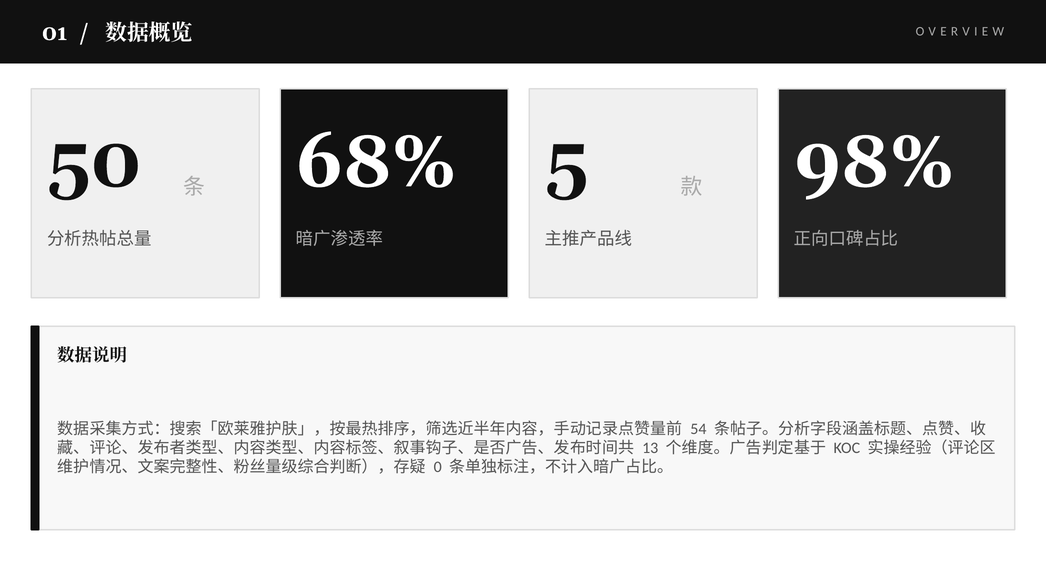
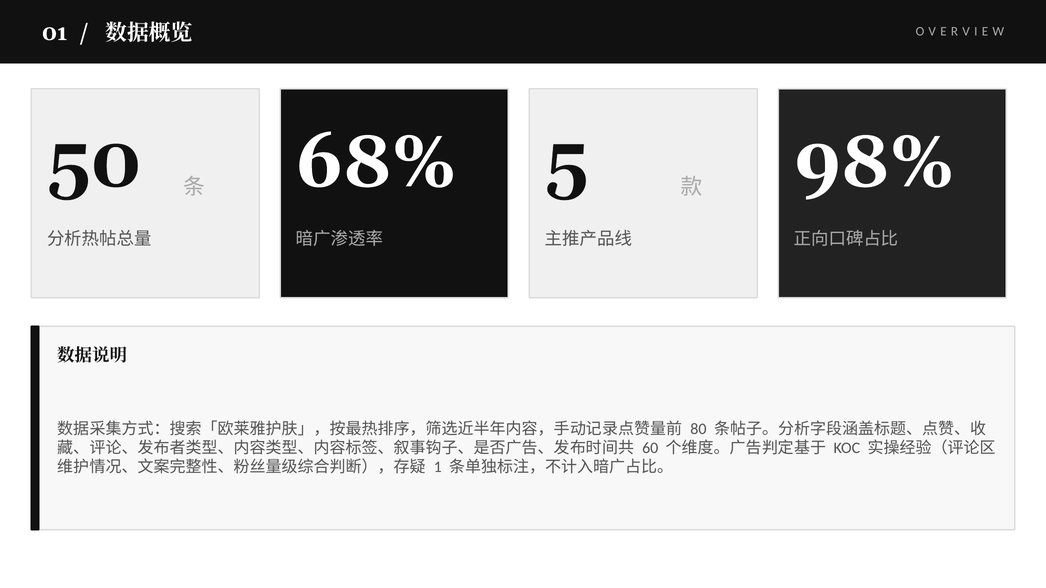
54: 54 -> 80
13: 13 -> 60
0: 0 -> 1
